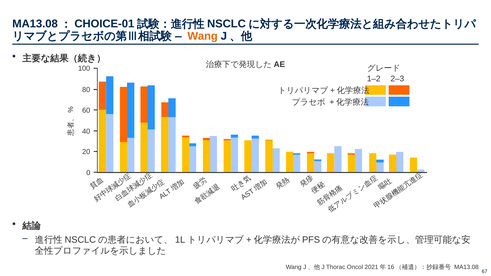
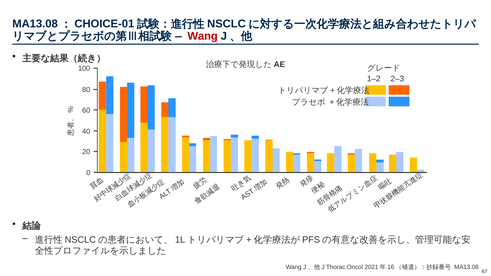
Wang at (203, 36) colour: orange -> red
